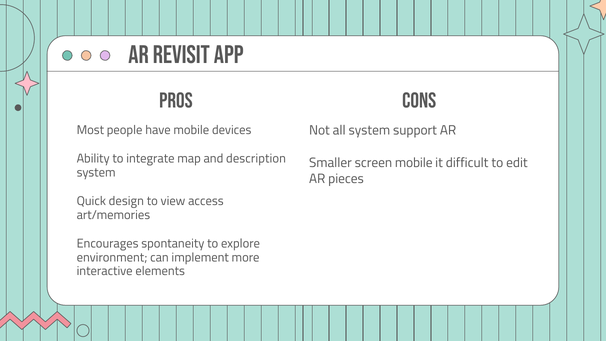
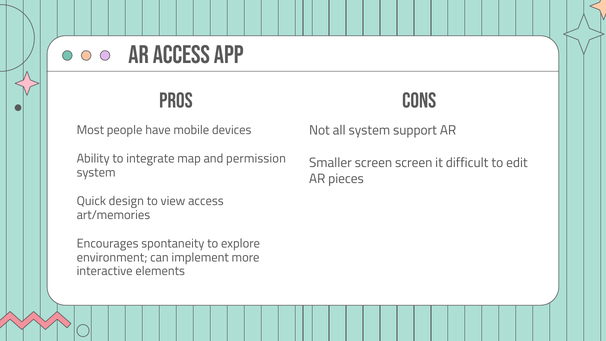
AR REVISIT: REVISIT -> ACCESS
description: description -> permission
screen mobile: mobile -> screen
